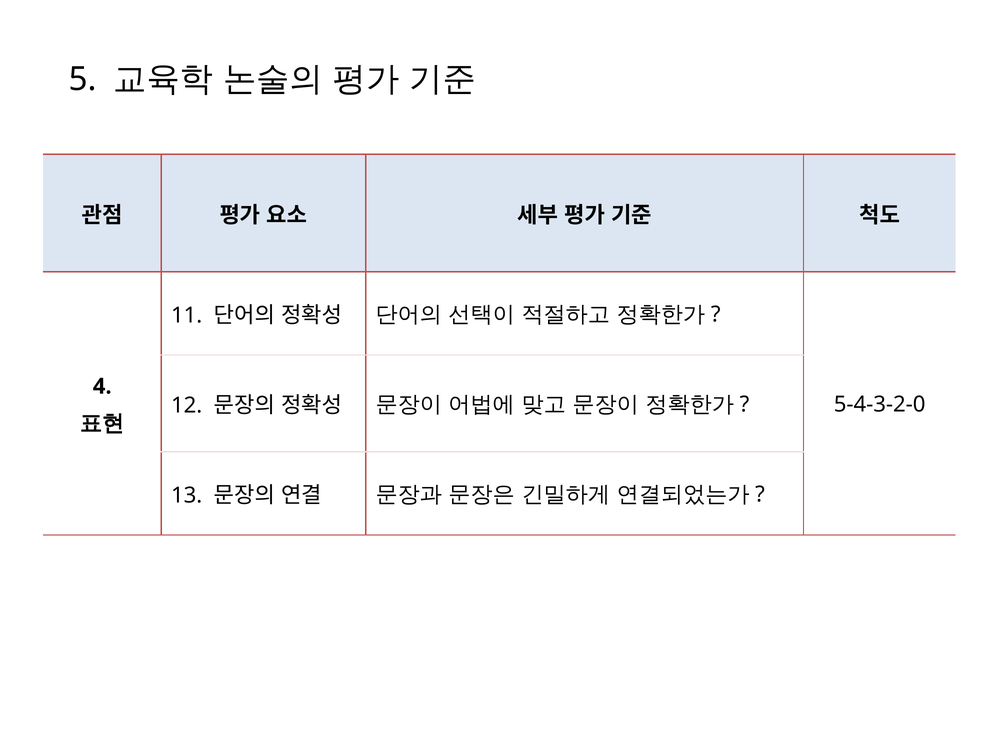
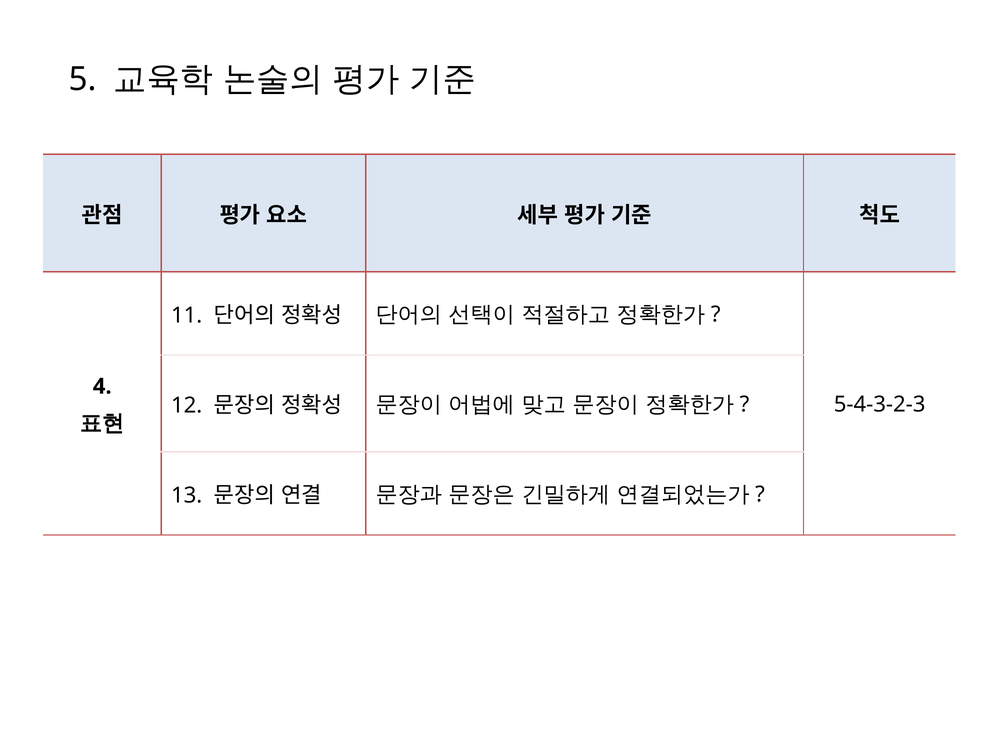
5-4-3-2-0: 5-4-3-2-0 -> 5-4-3-2-3
